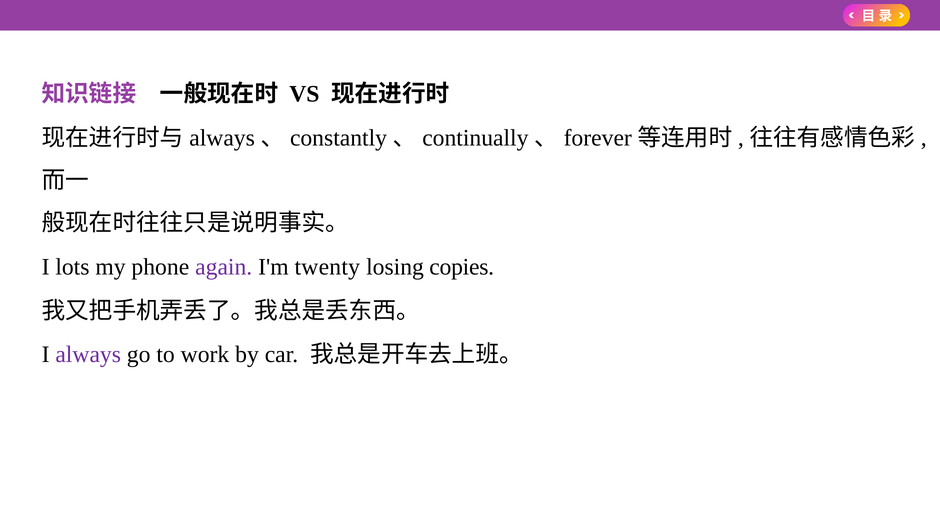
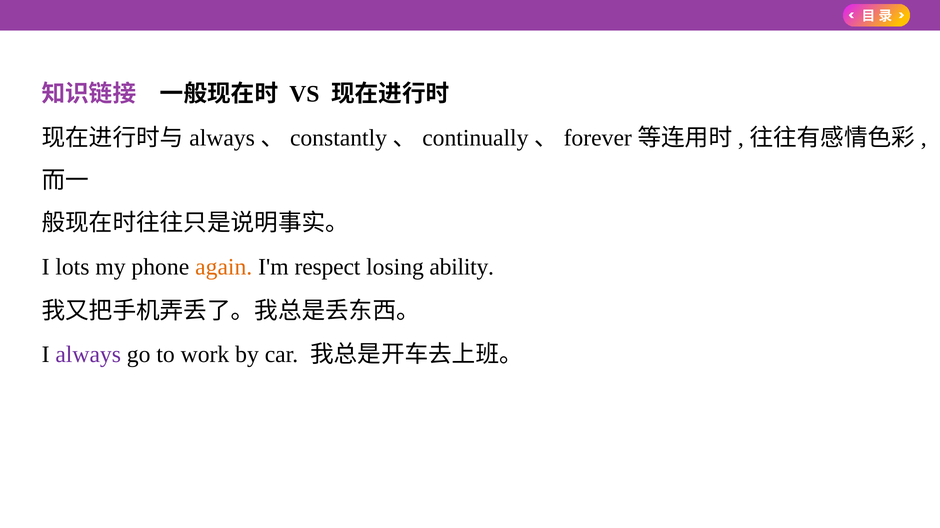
again colour: purple -> orange
twenty: twenty -> respect
copies: copies -> ability
